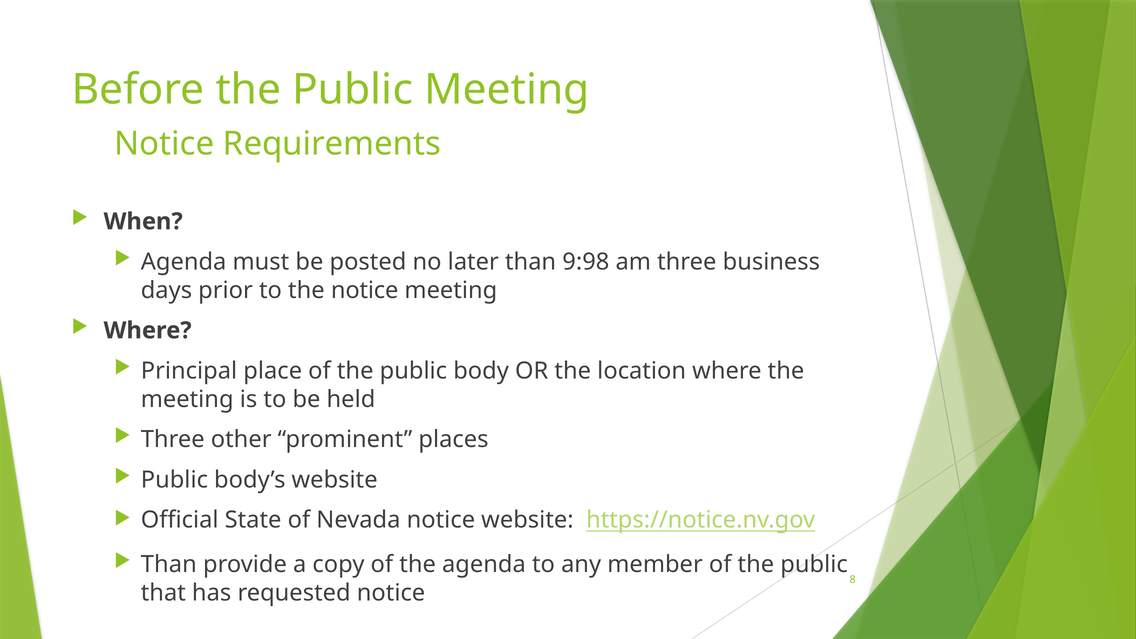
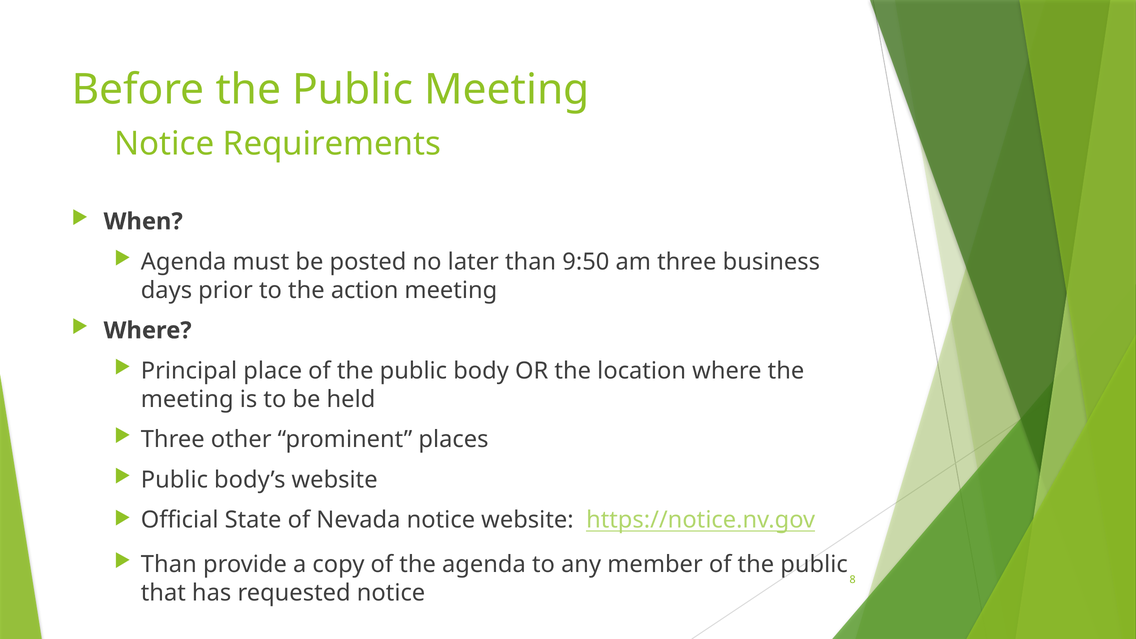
9:98: 9:98 -> 9:50
the notice: notice -> action
